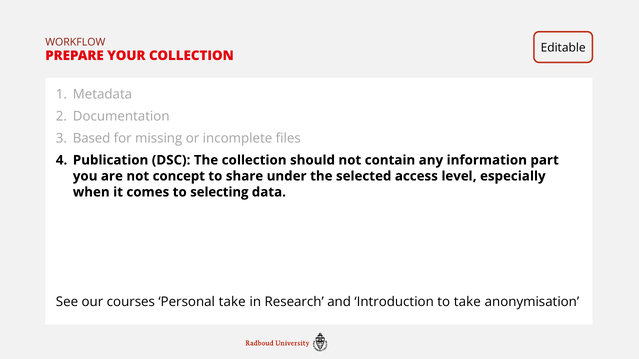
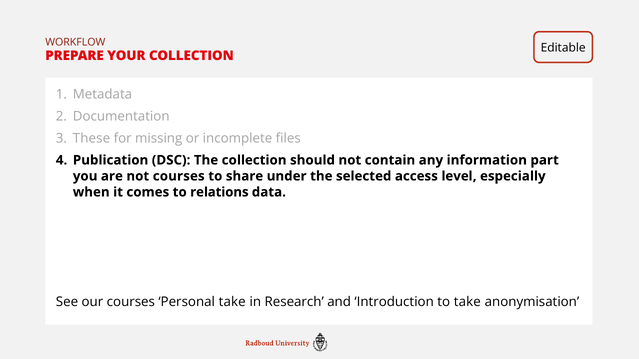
Based: Based -> These
not concept: concept -> courses
selecting: selecting -> relations
